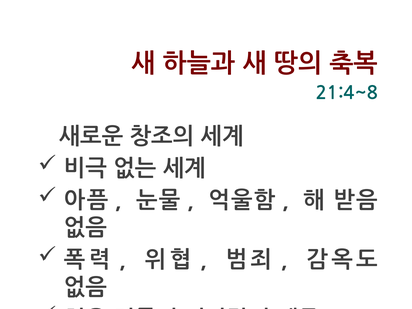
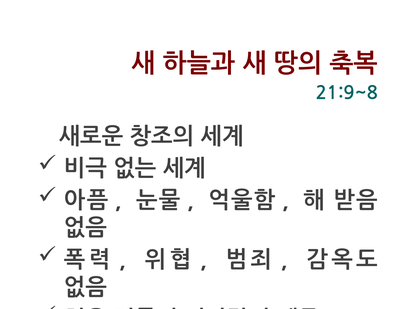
21:4~8: 21:4~8 -> 21:9~8
